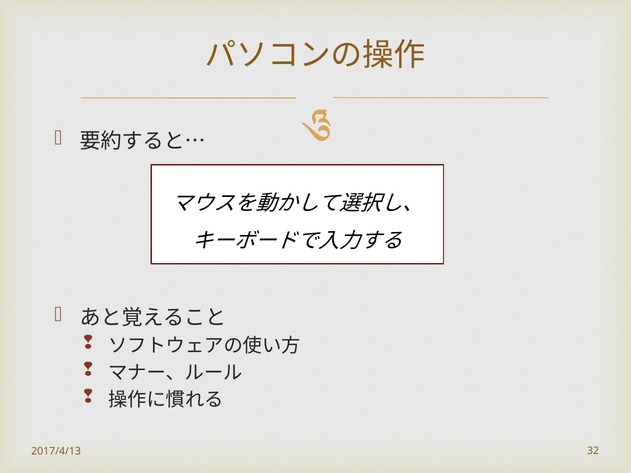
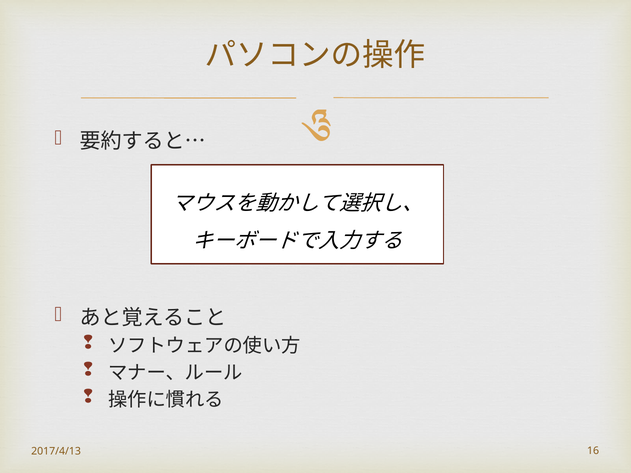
32: 32 -> 16
